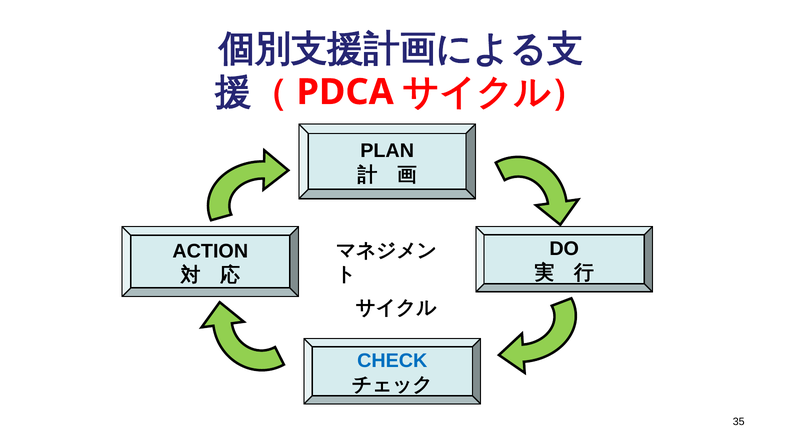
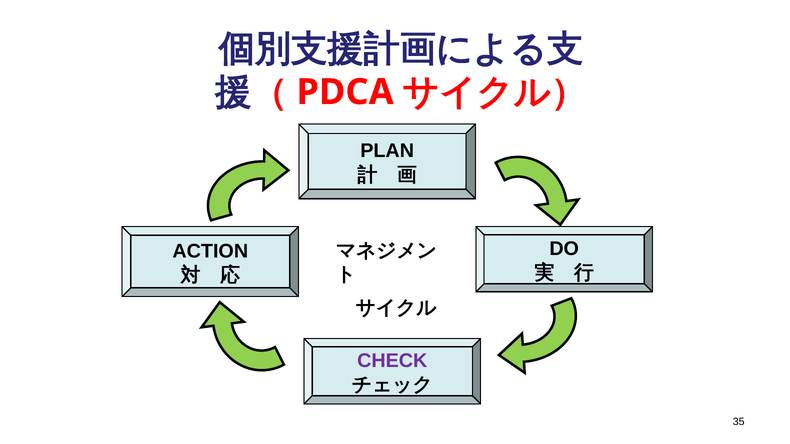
CHECK colour: blue -> purple
